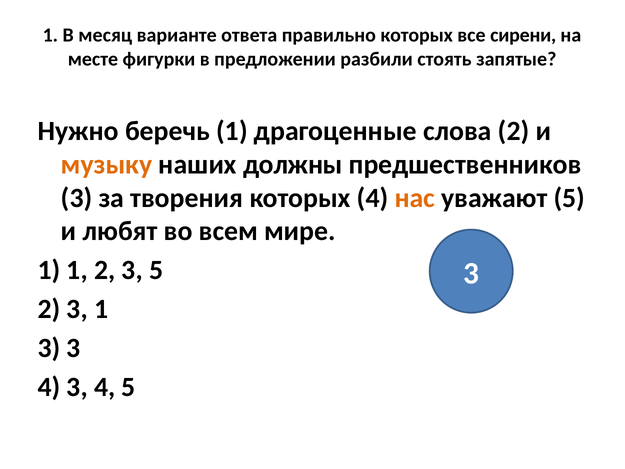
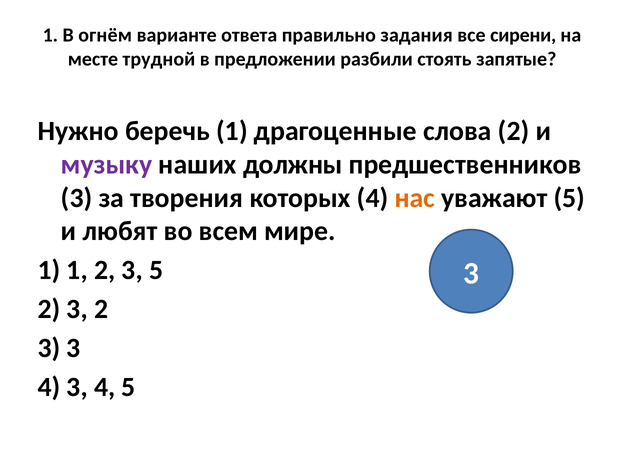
месяц: месяц -> огнём
правильно которых: которых -> задания
фигурки: фигурки -> трудной
музыку colour: orange -> purple
3 1: 1 -> 2
